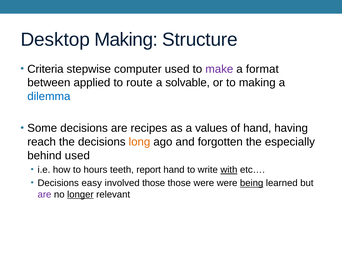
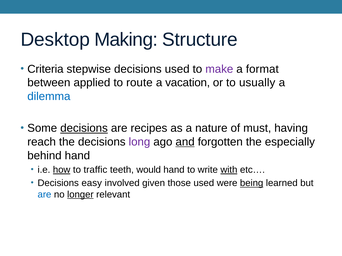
stepwise computer: computer -> decisions
solvable: solvable -> vacation
to making: making -> usually
decisions at (84, 128) underline: none -> present
values: values -> nature
of hand: hand -> must
long colour: orange -> purple
and underline: none -> present
behind used: used -> hand
how underline: none -> present
hours: hours -> traffic
report: report -> would
involved those: those -> given
those were: were -> used
are at (44, 195) colour: purple -> blue
